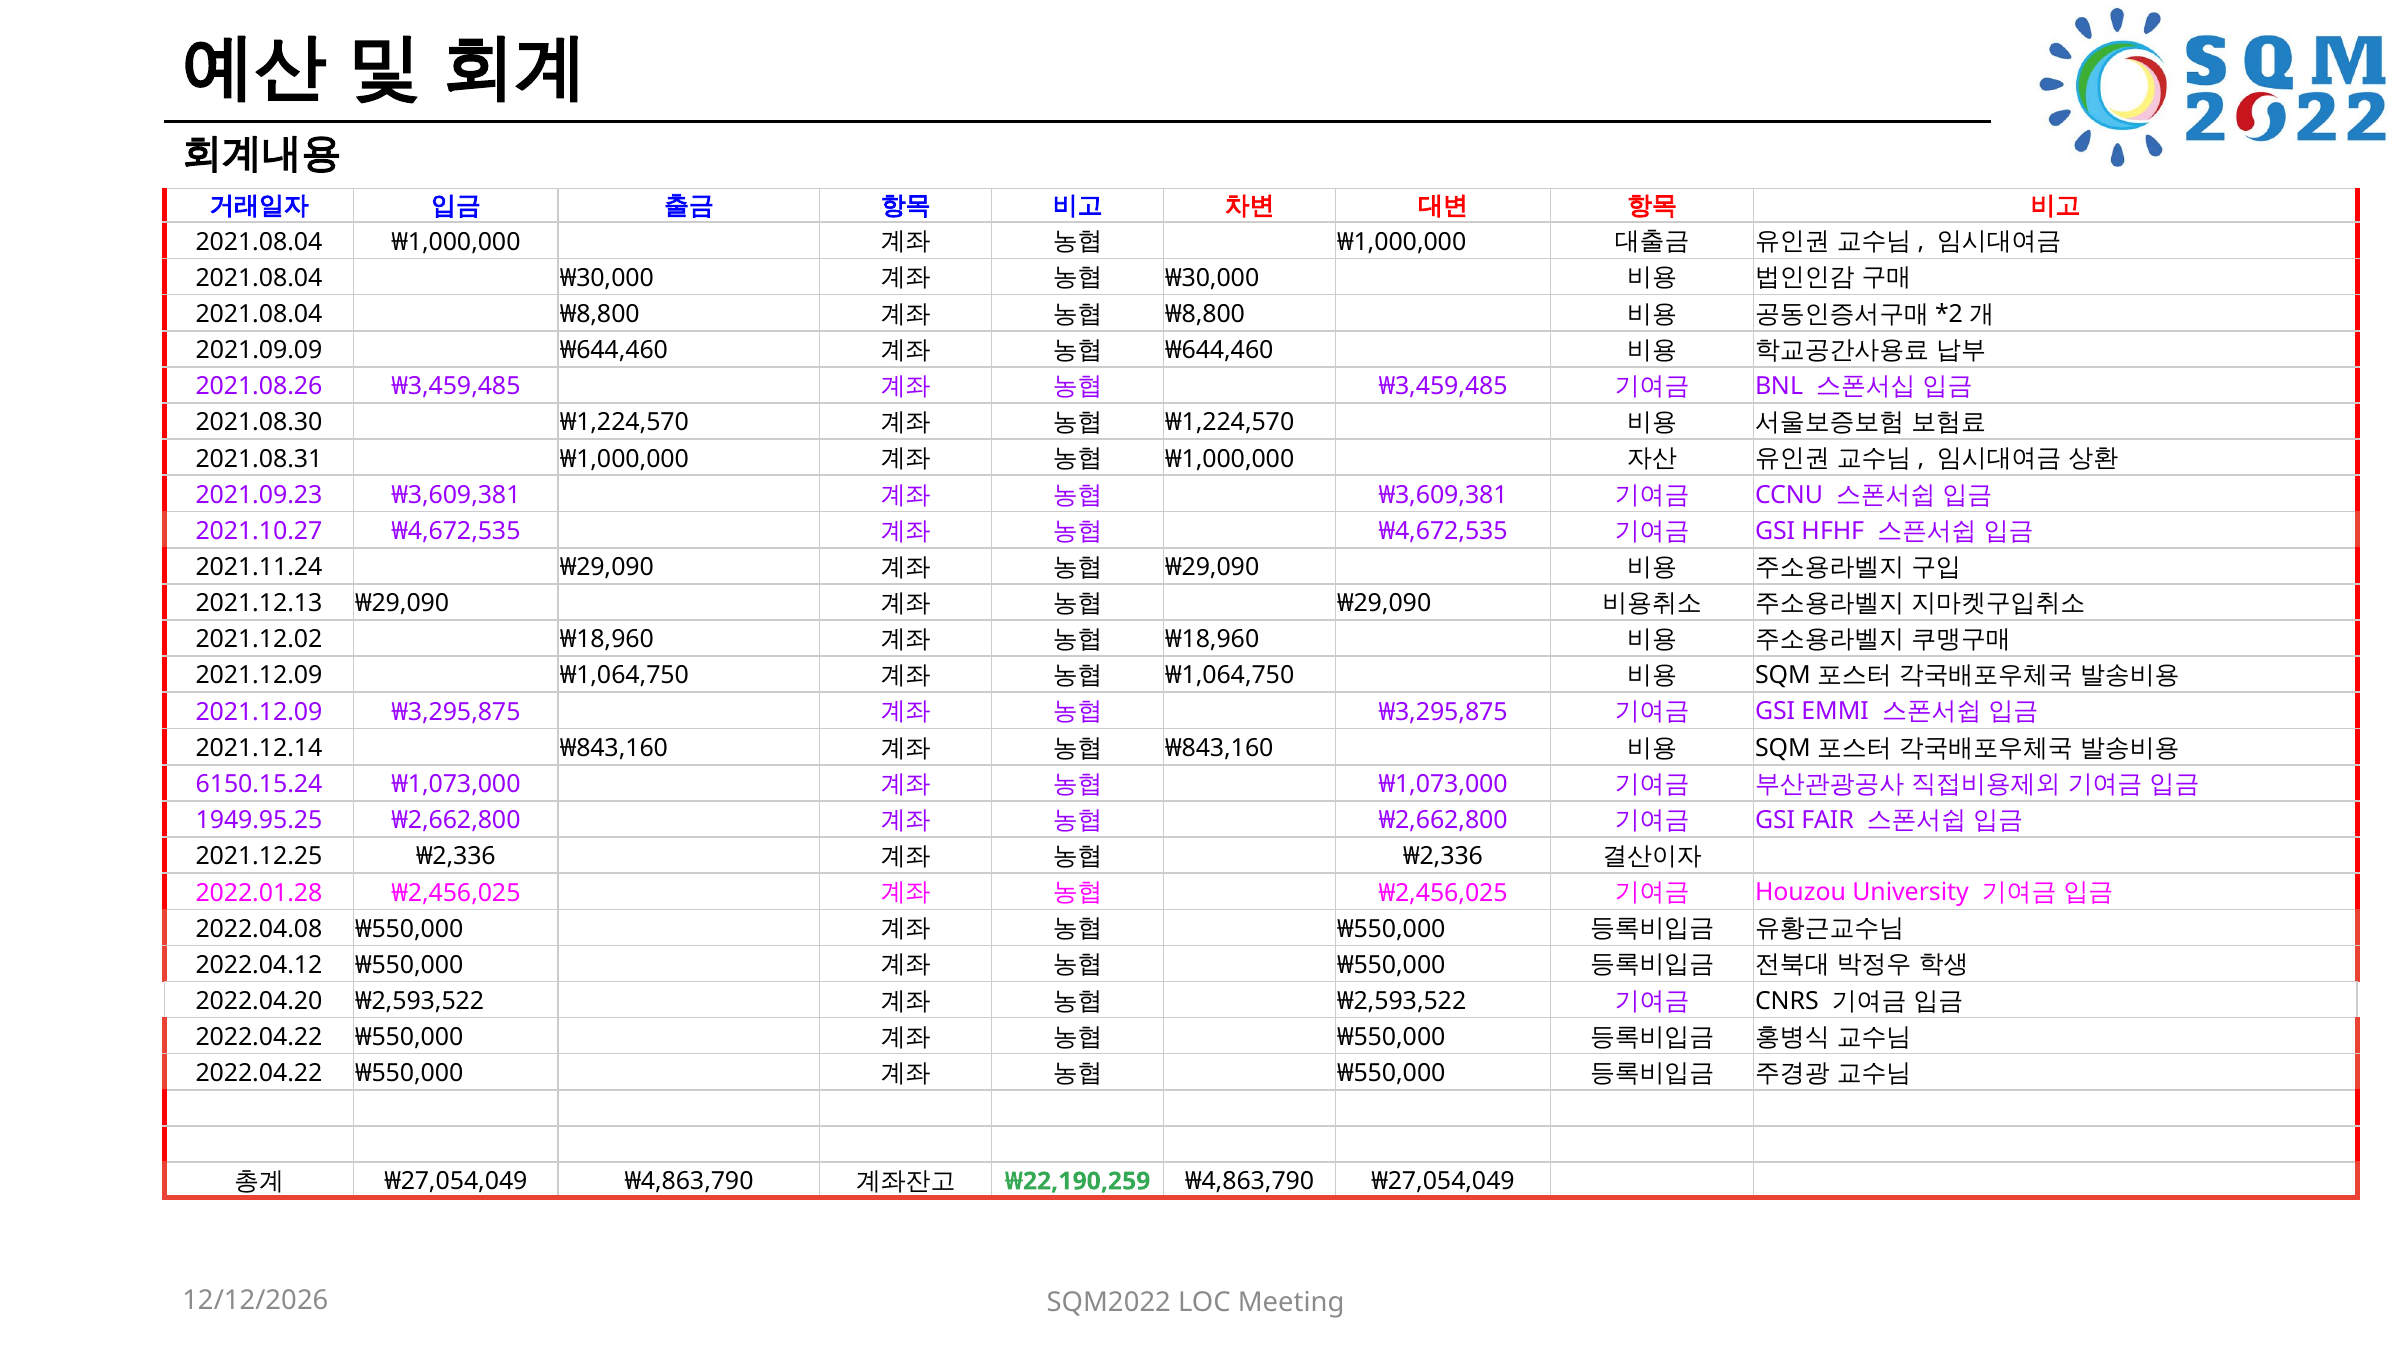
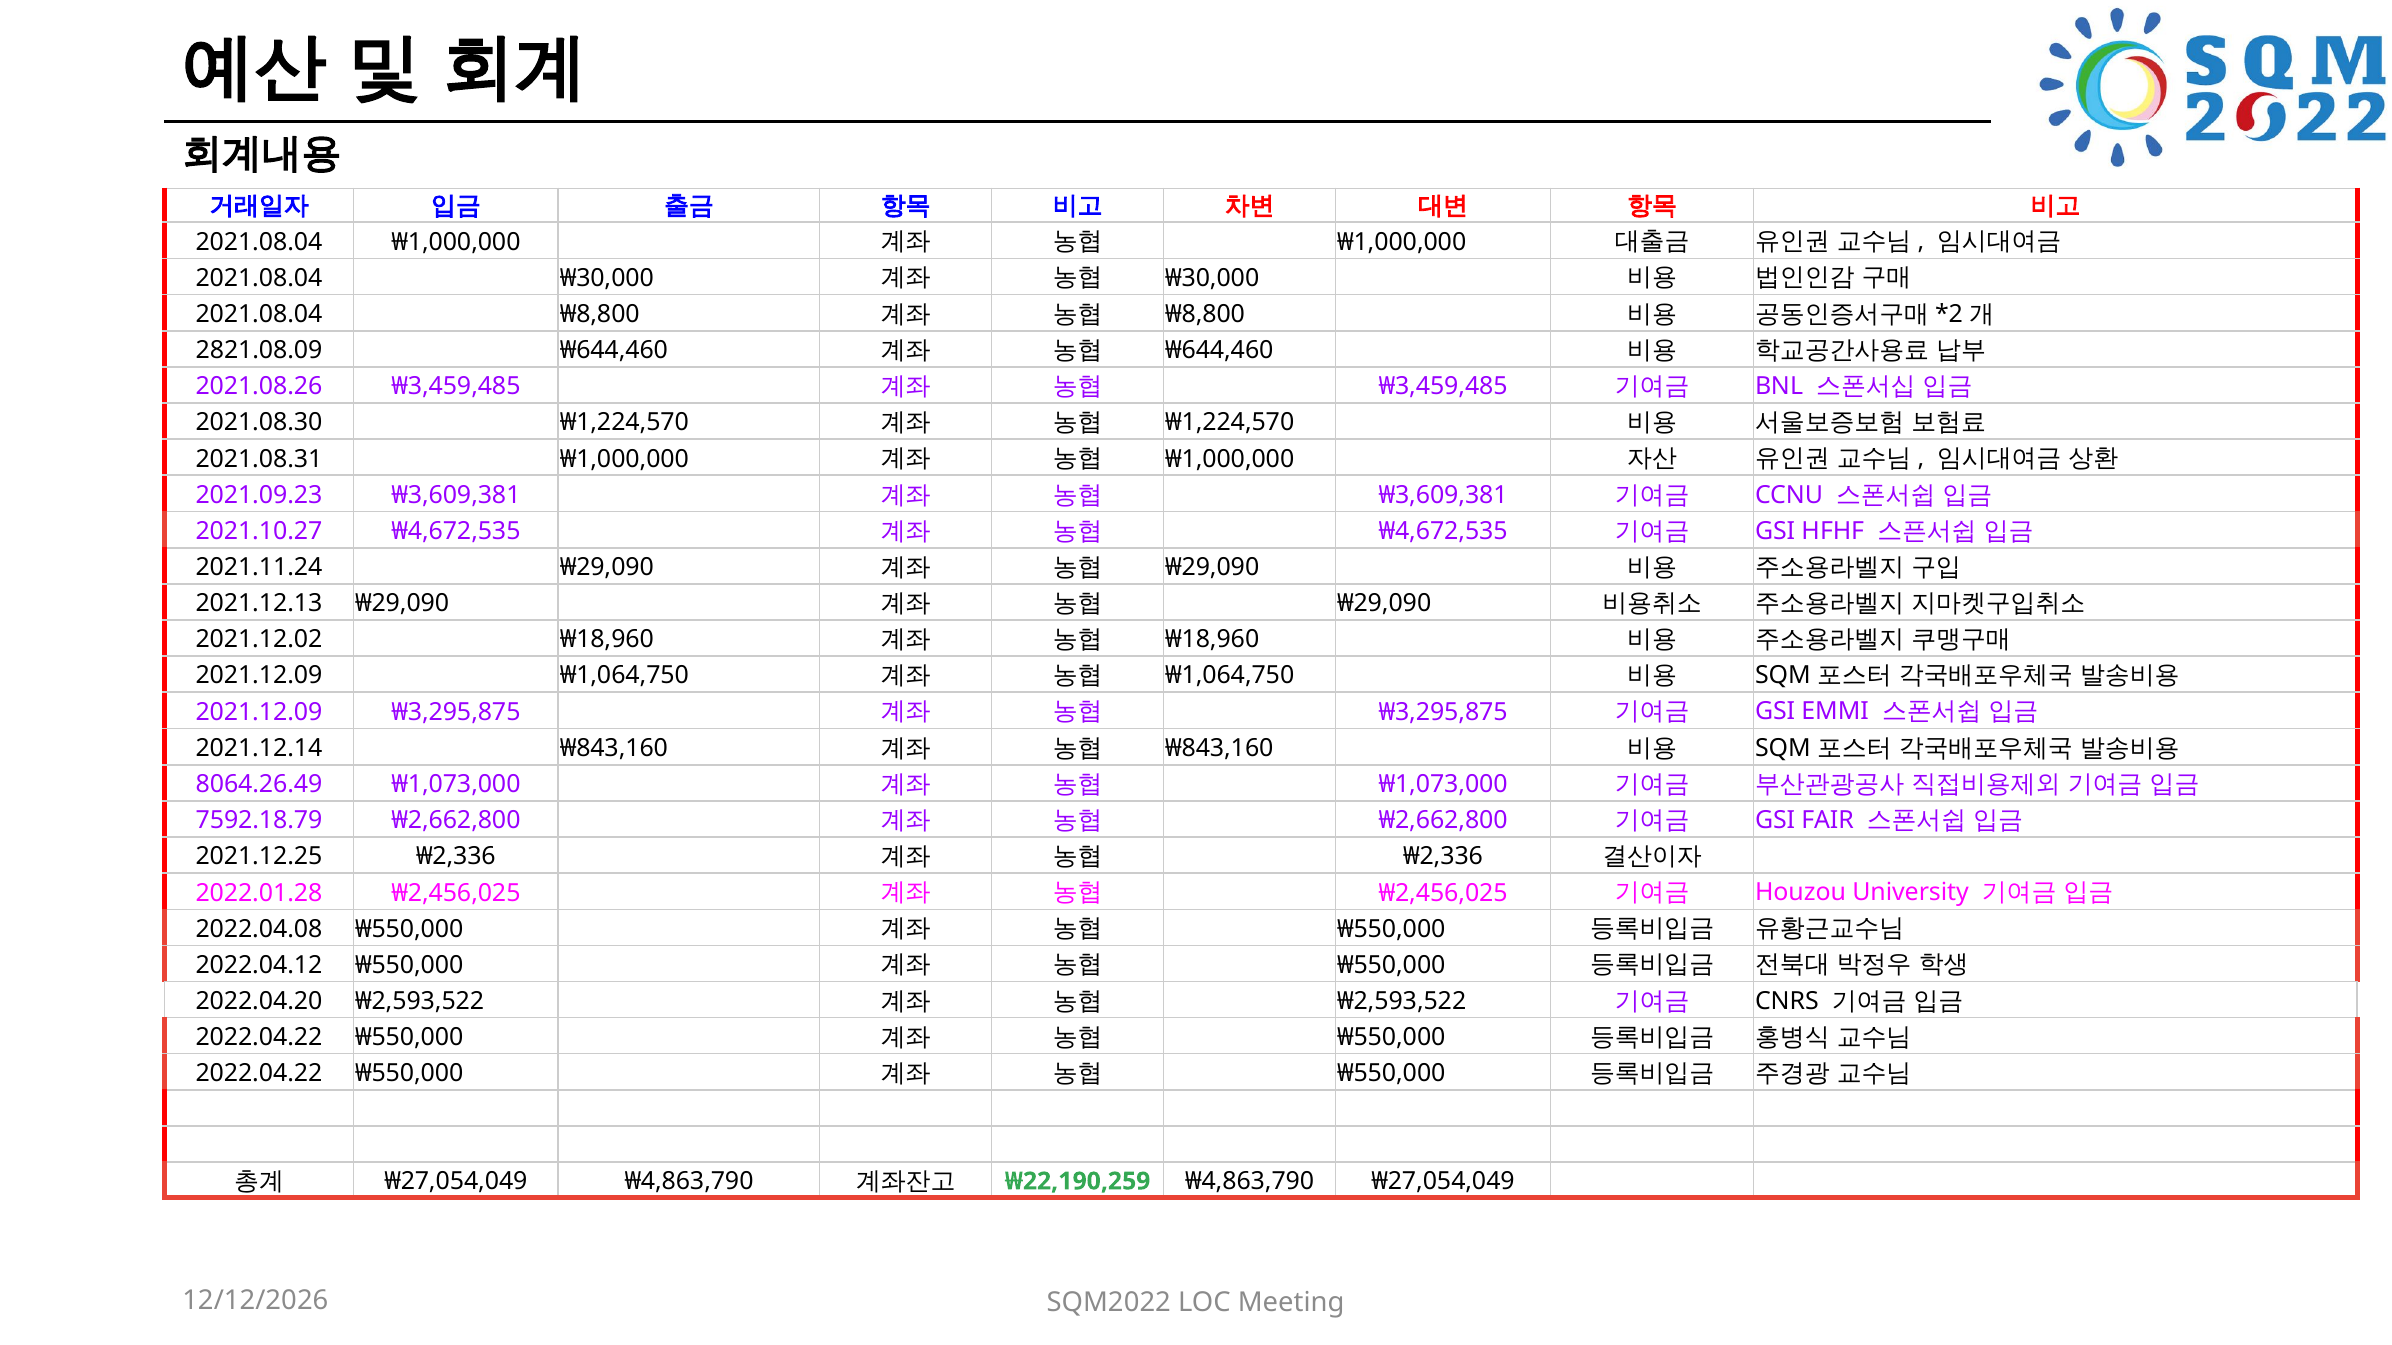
2021.09.09: 2021.09.09 -> 2821.08.09
6150.15.24: 6150.15.24 -> 8064.26.49
1949.95.25: 1949.95.25 -> 7592.18.79
